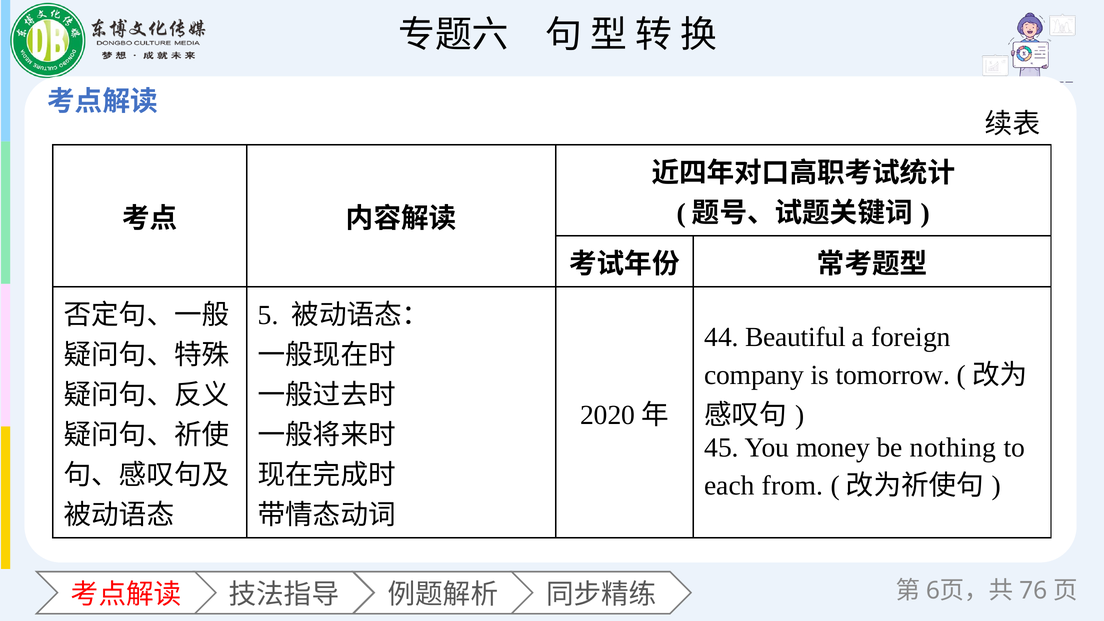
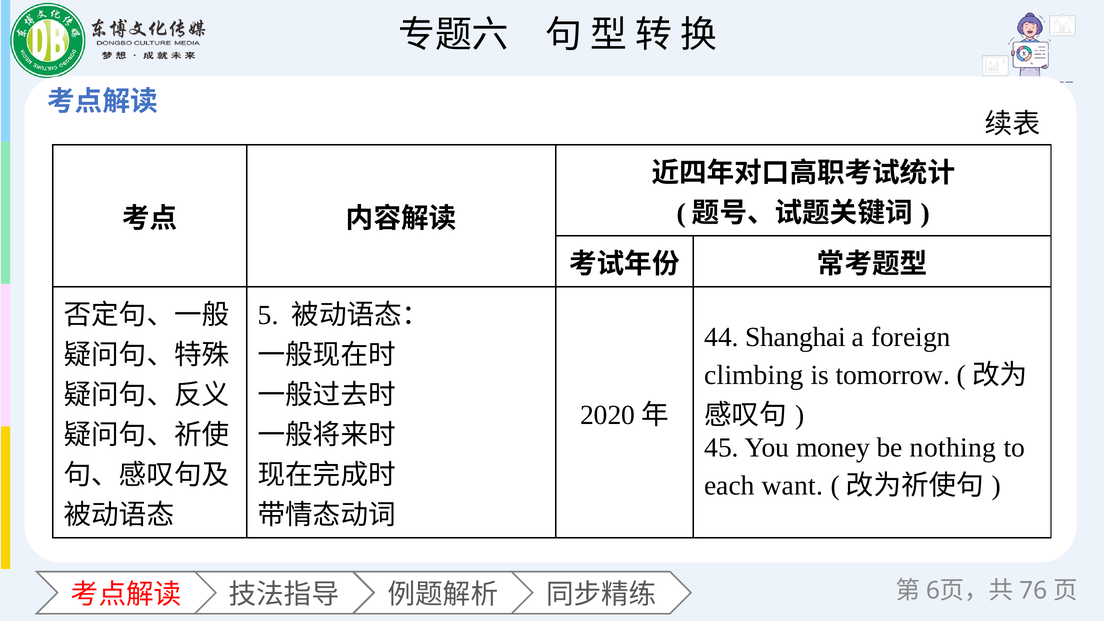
Beautiful: Beautiful -> Shanghai
company: company -> climbing
from: from -> want
